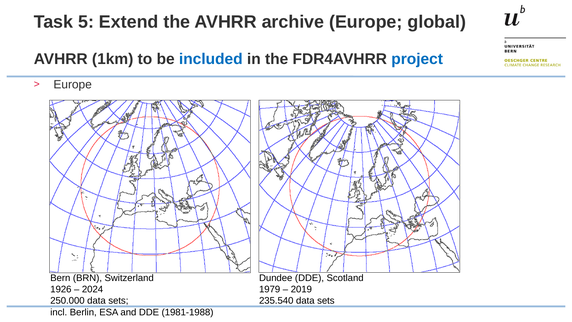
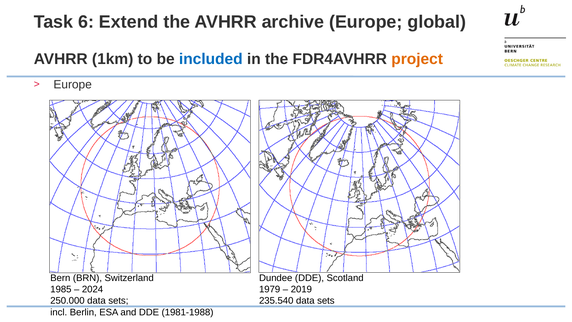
5: 5 -> 6
project colour: blue -> orange
1926: 1926 -> 1985
